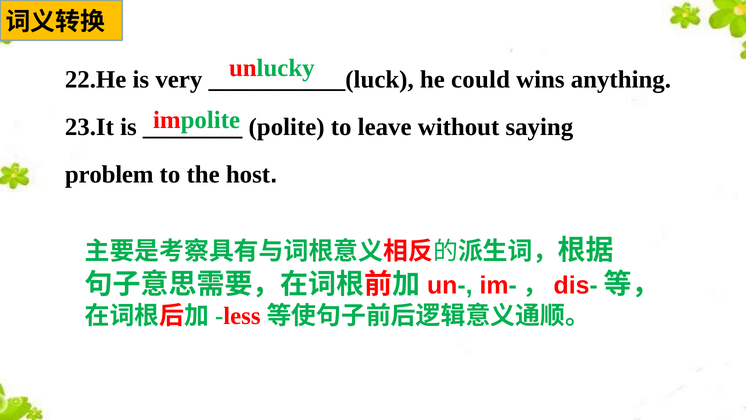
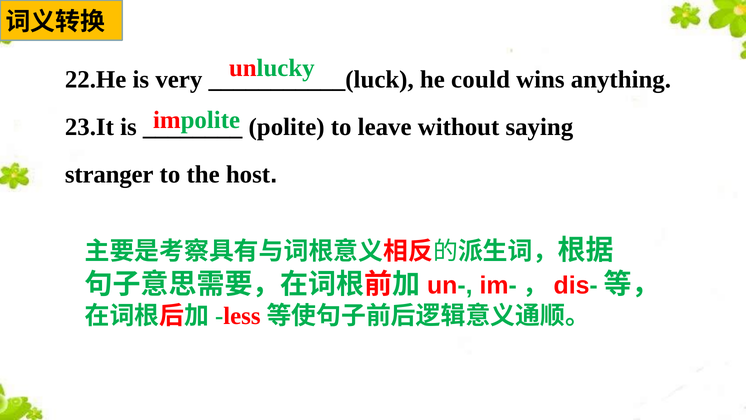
problem: problem -> stranger
